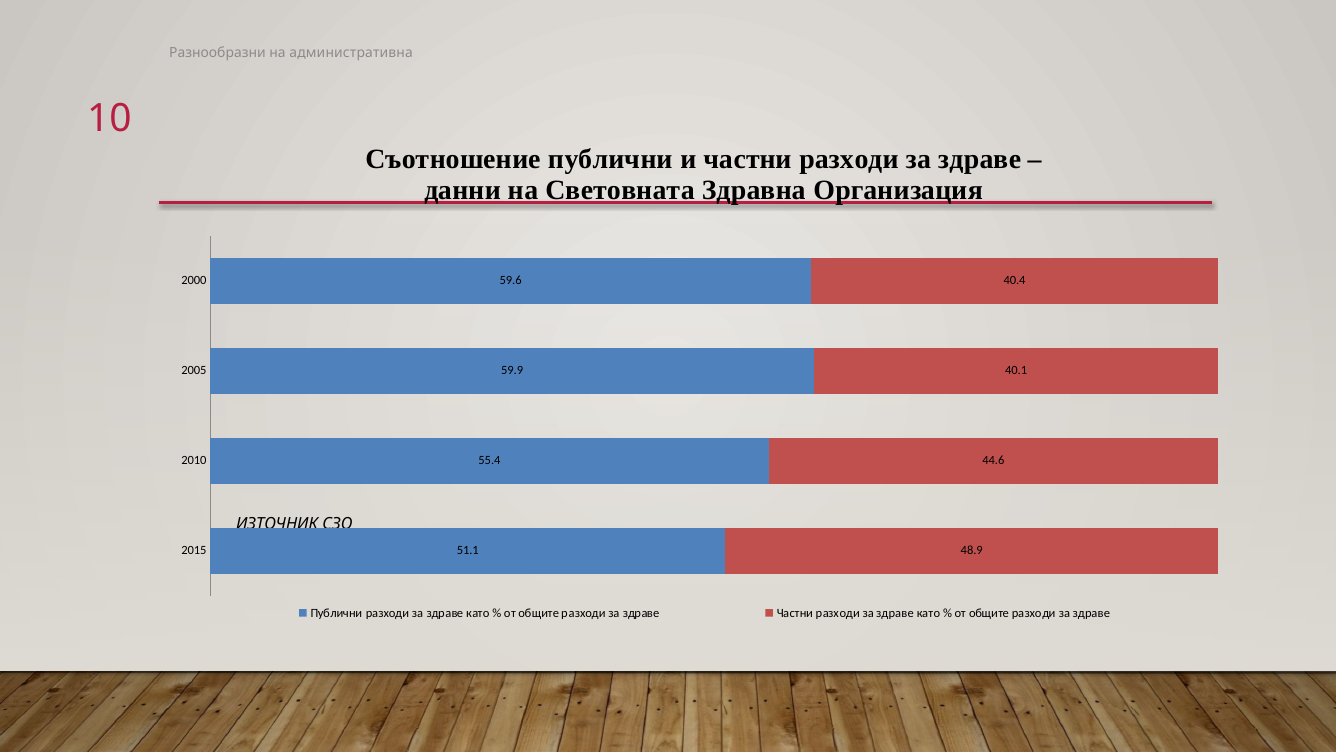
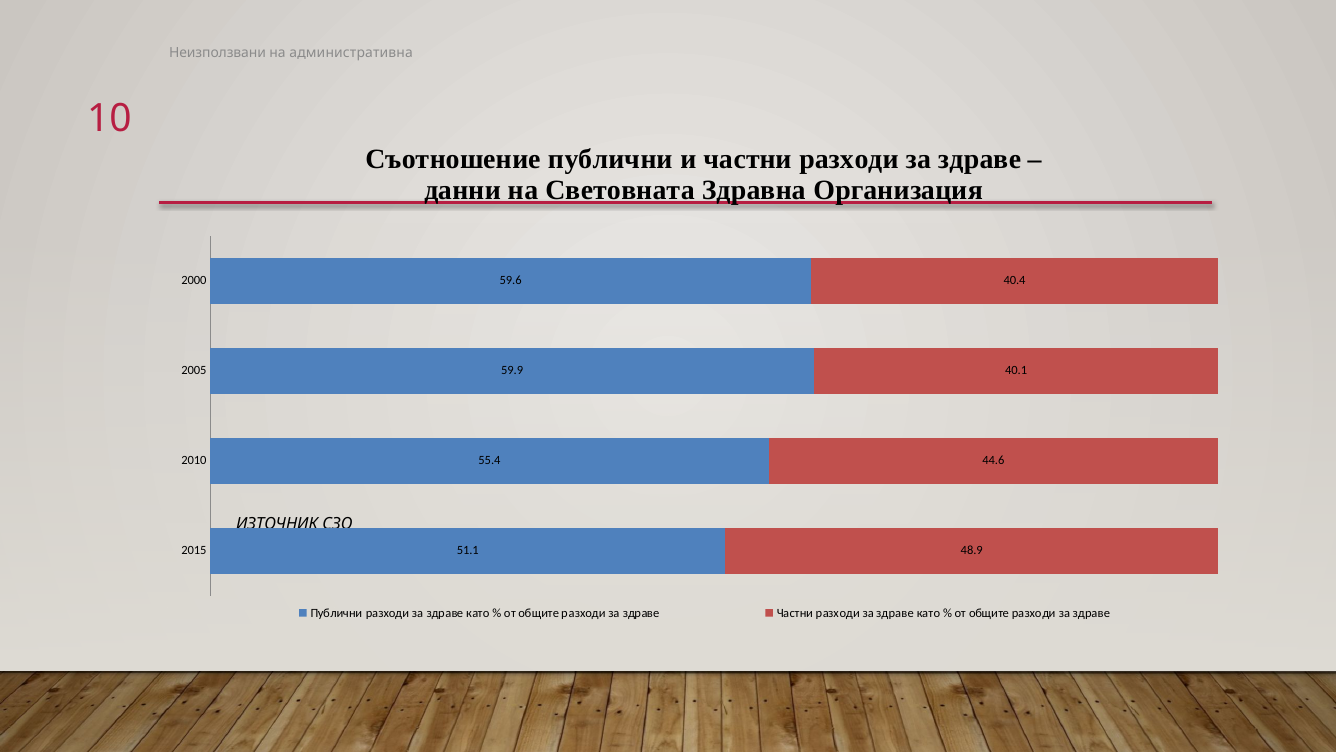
Разнообразни: Разнообразни -> Неизползвани
